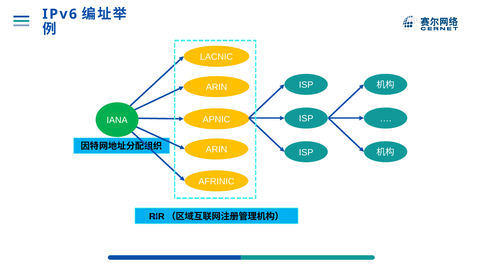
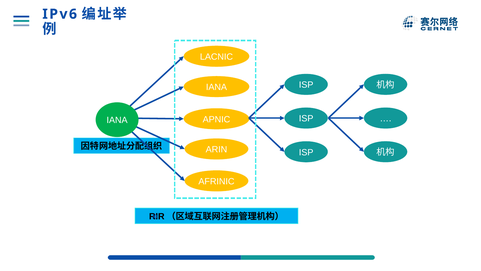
ARIN at (217, 87): ARIN -> IANA
